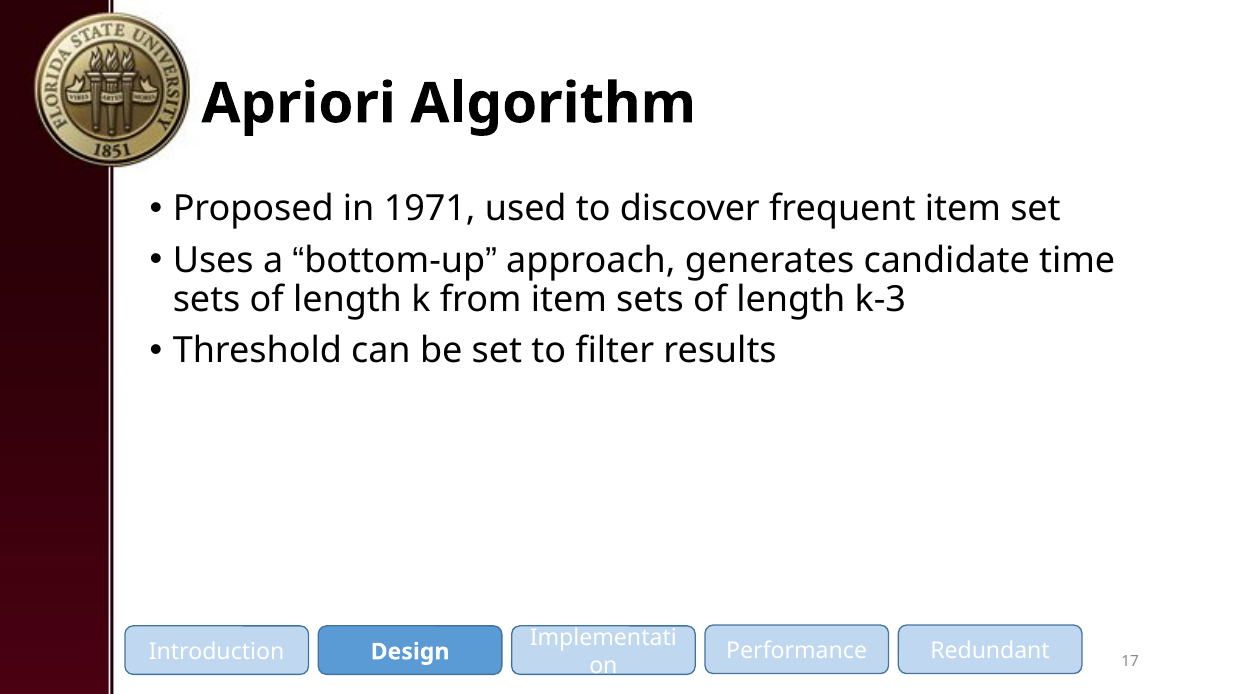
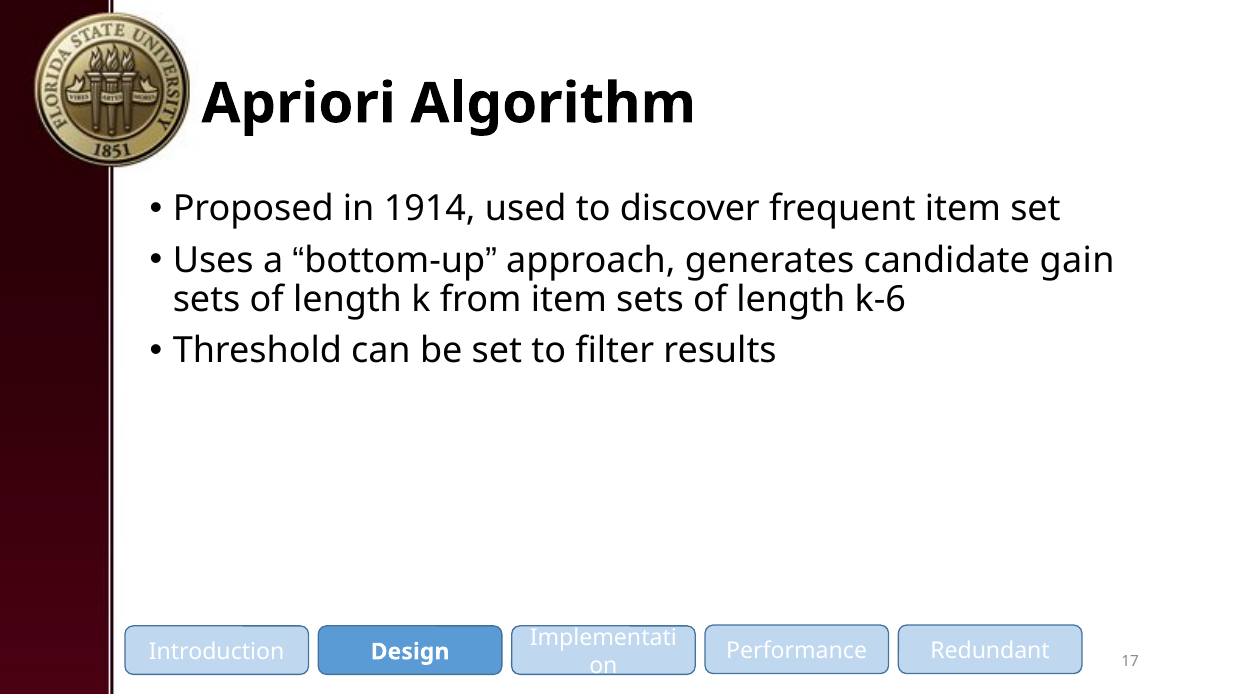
1971: 1971 -> 1914
time: time -> gain
k-3: k-3 -> k-6
